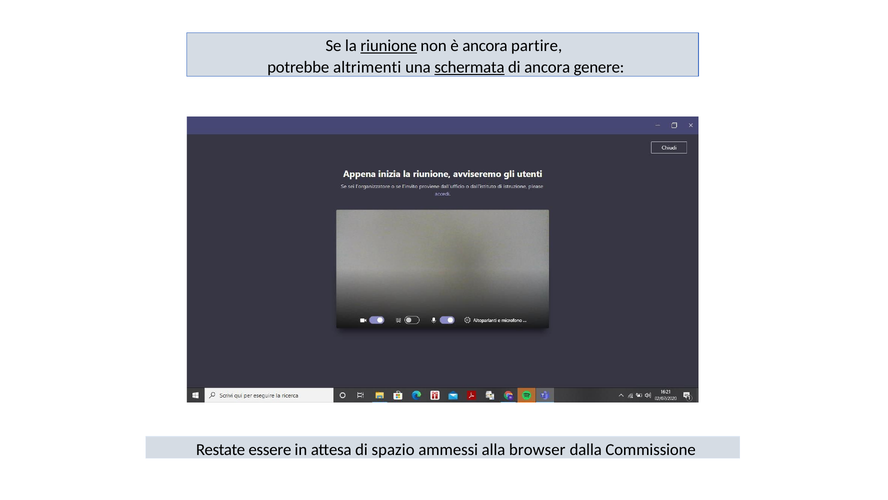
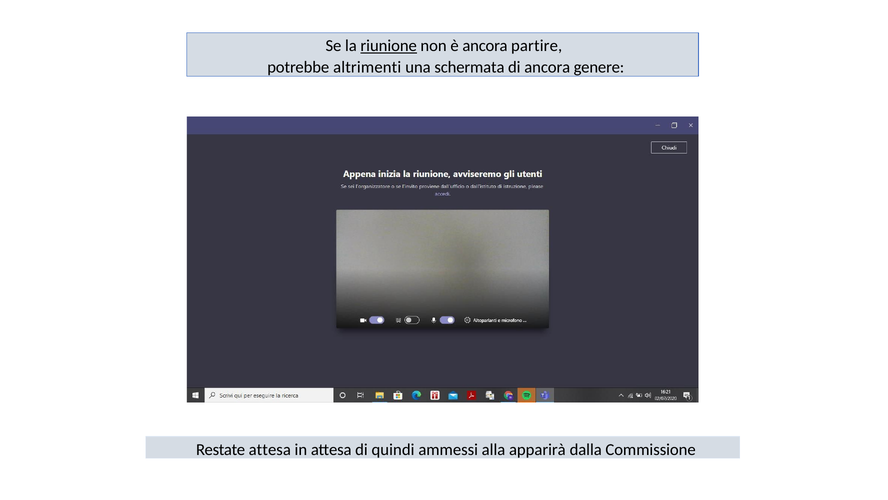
schermata underline: present -> none
Restate essere: essere -> attesa
spazio: spazio -> quindi
browser: browser -> apparirà
